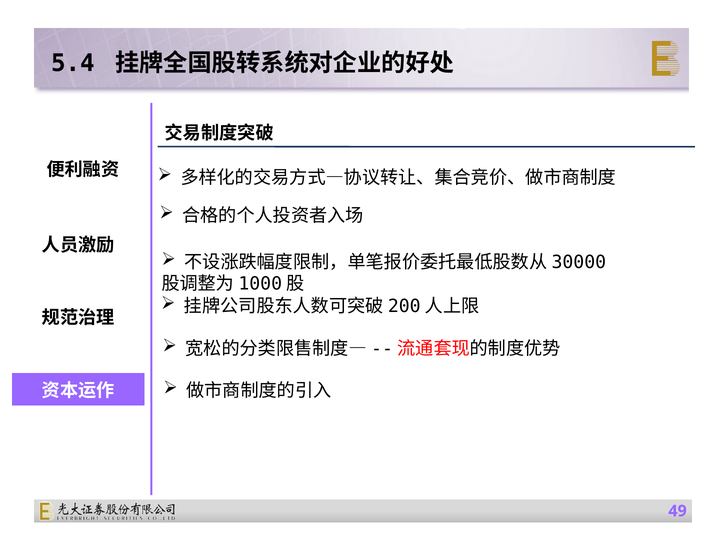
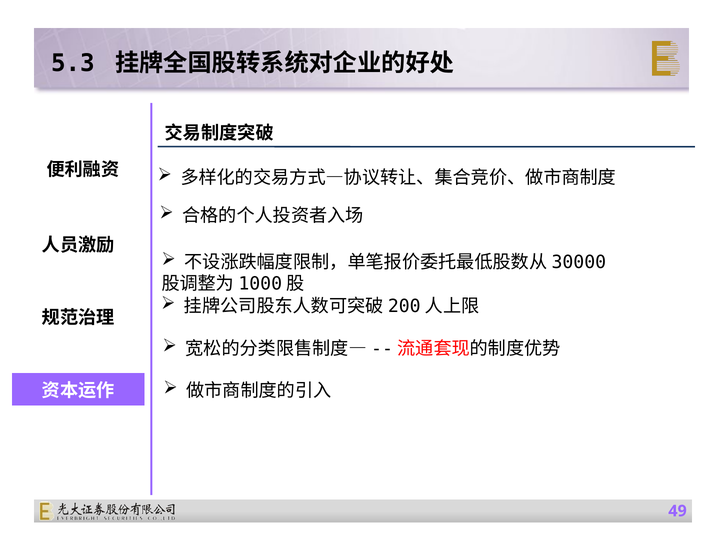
5.4: 5.4 -> 5.3
